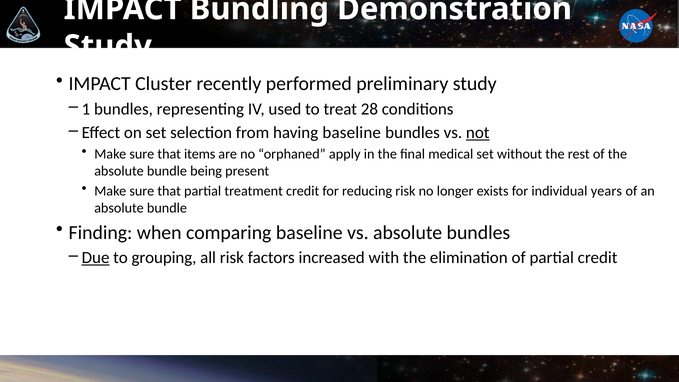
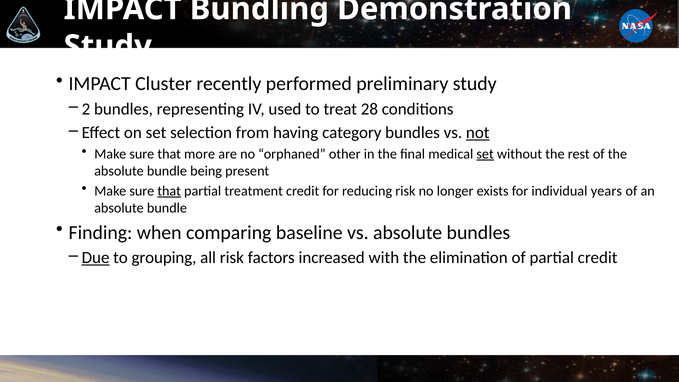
1: 1 -> 2
having baseline: baseline -> category
items: items -> more
apply: apply -> other
set at (485, 154) underline: none -> present
that at (169, 191) underline: none -> present
